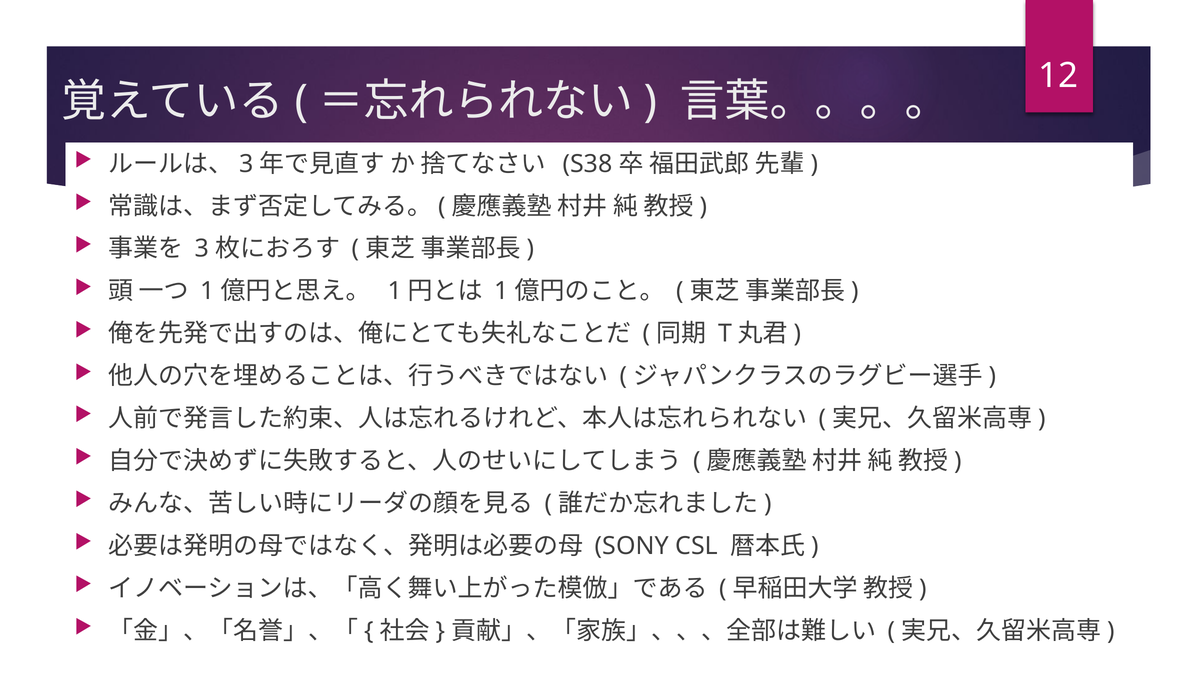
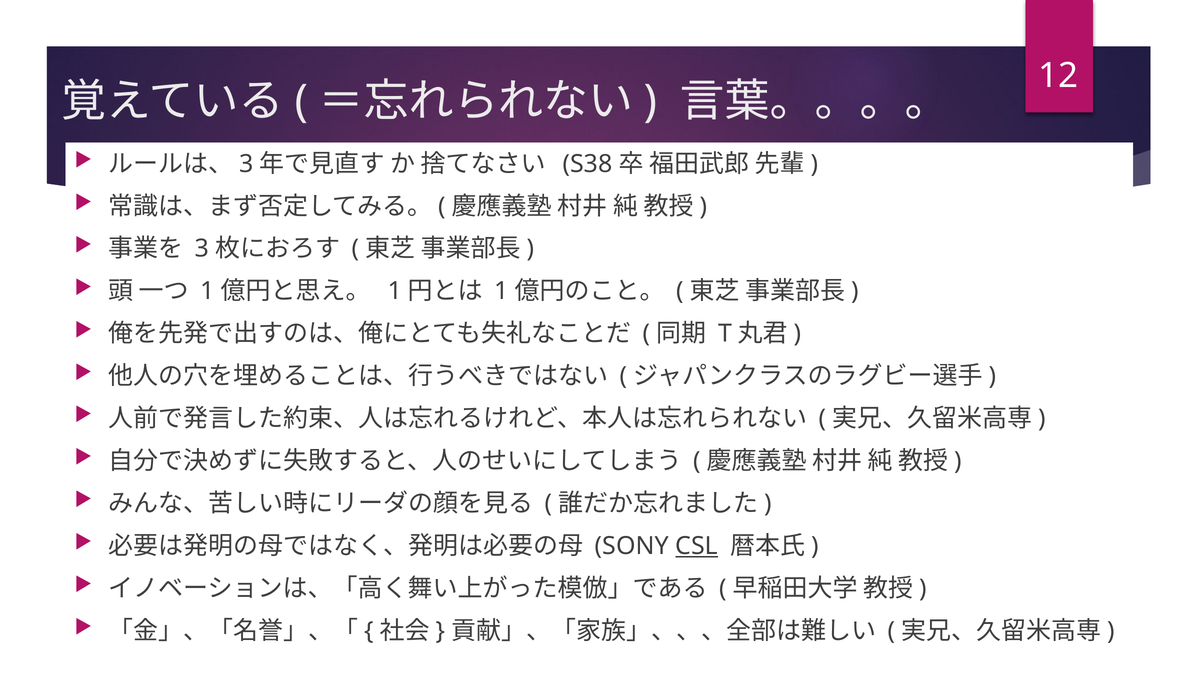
CSL underline: none -> present
